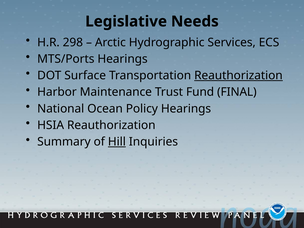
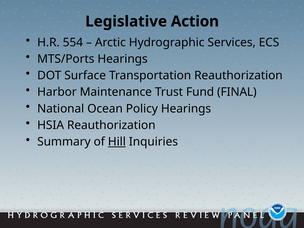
Needs: Needs -> Action
298: 298 -> 554
Reauthorization at (238, 76) underline: present -> none
